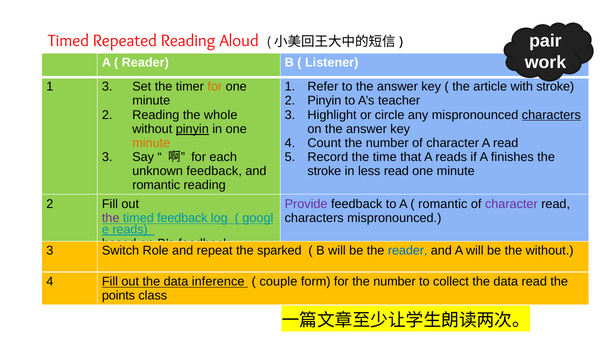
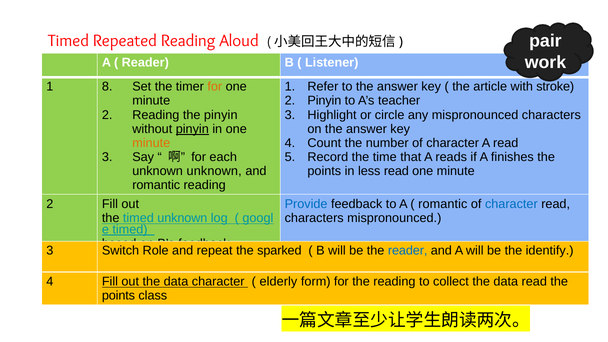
1 3: 3 -> 8
the whole: whole -> pinyin
characters at (551, 115) underline: present -> none
unknown feedback: feedback -> unknown
stroke at (324, 171): stroke -> points
Provide colour: purple -> blue
character at (511, 204) colour: purple -> blue
the at (111, 218) colour: purple -> black
timed feedback: feedback -> unknown
reads at (130, 229): reads -> timed
the without: without -> identify
data inference: inference -> character
couple: couple -> elderly
for the number: number -> reading
